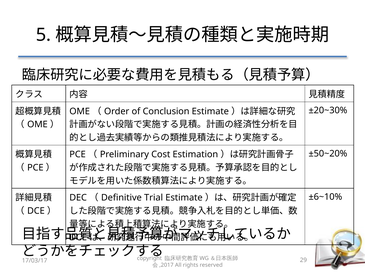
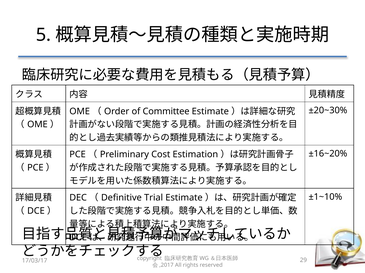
Conclusion: Conclusion -> Committee
±50~20%: ±50~20% -> ±16~20%
±6~10%: ±6~10% -> ±1~10%
